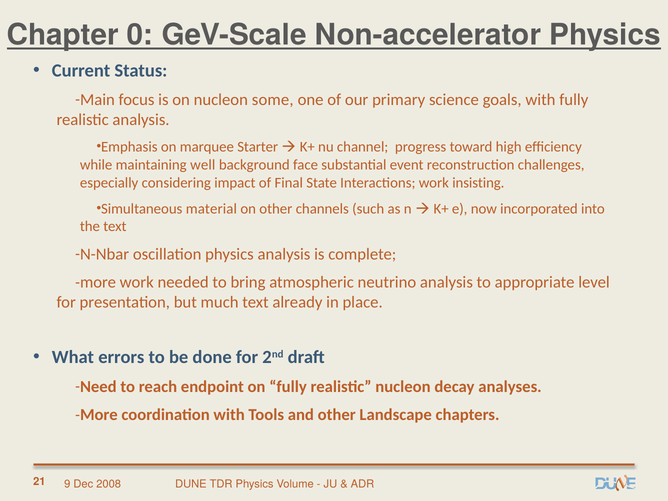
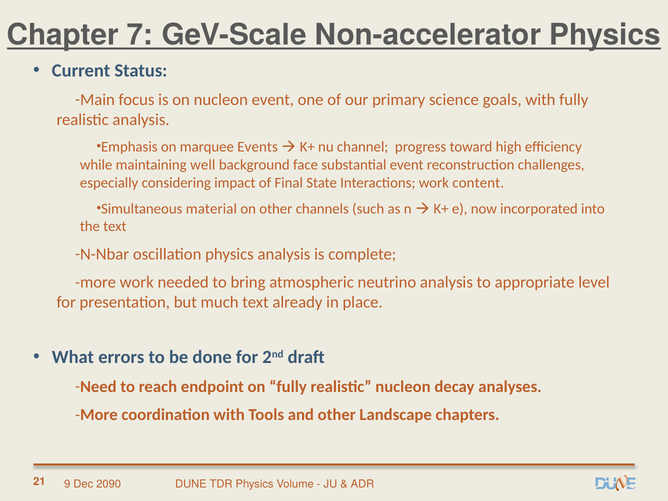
0: 0 -> 7
nucleon some: some -> event
Starter: Starter -> Events
insisting: insisting -> content
2008: 2008 -> 2090
